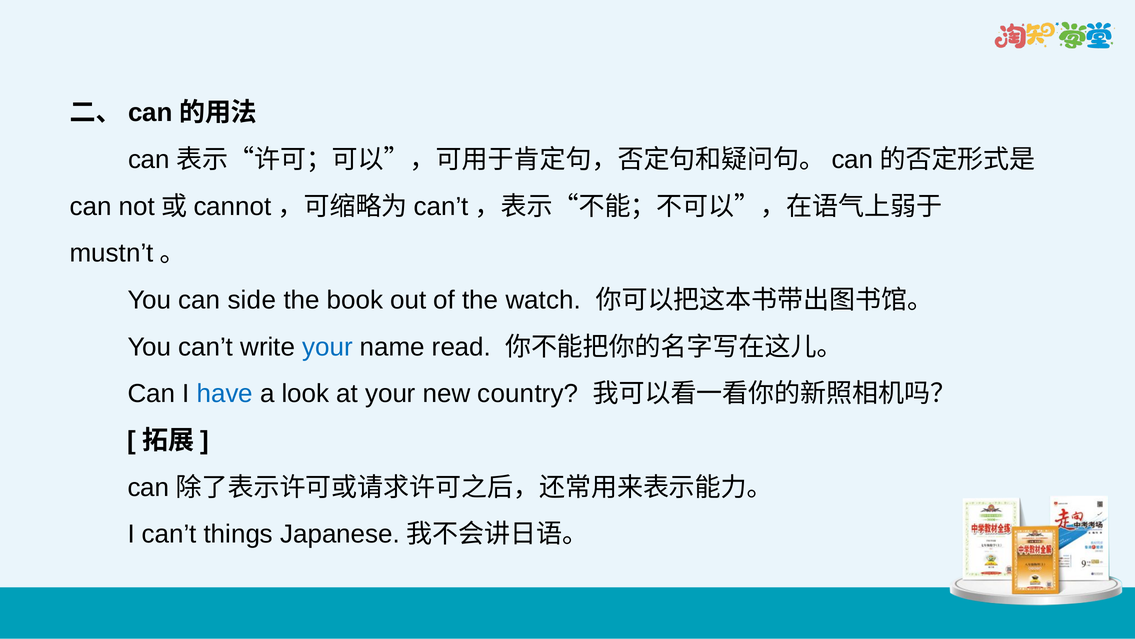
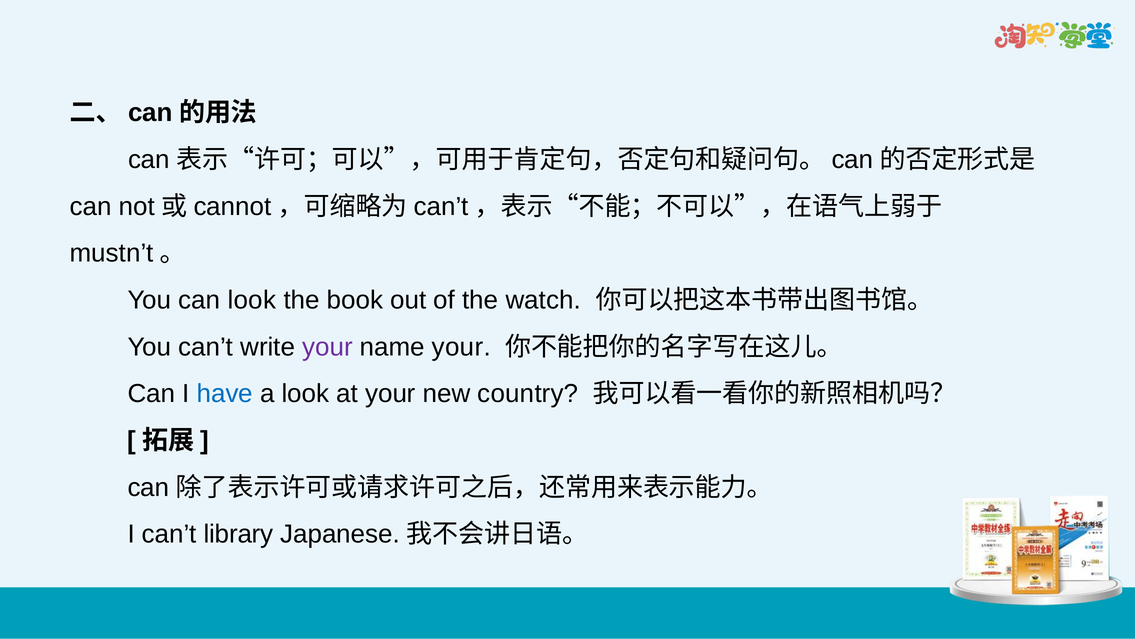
can side: side -> look
your at (328, 347) colour: blue -> purple
name read: read -> your
things: things -> library
